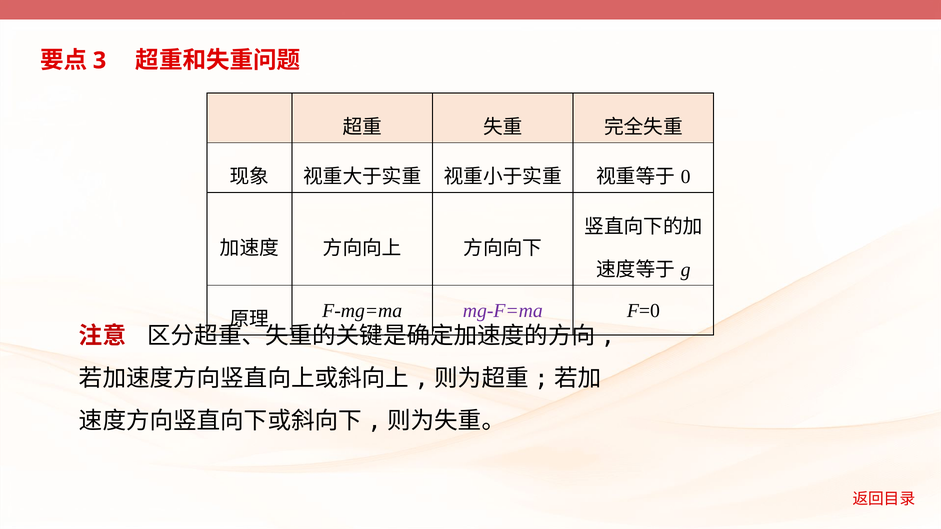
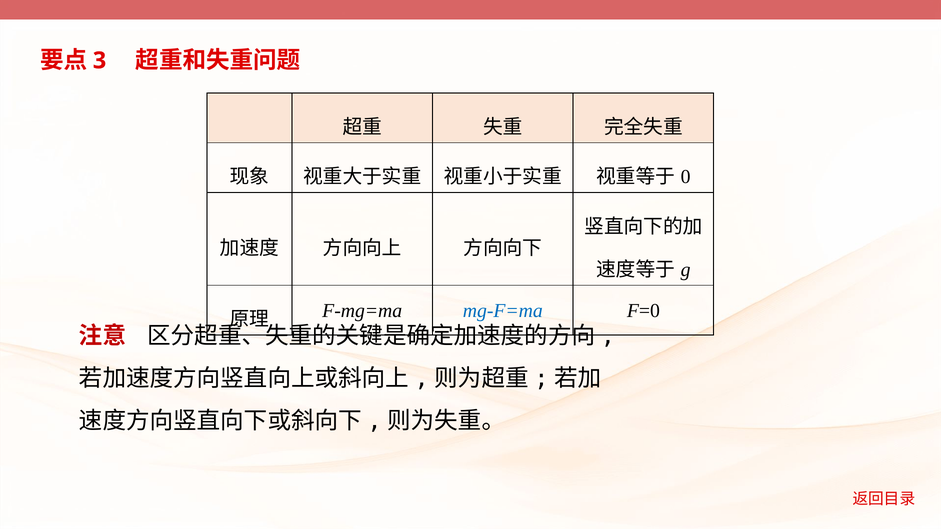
mg-F=ma colour: purple -> blue
